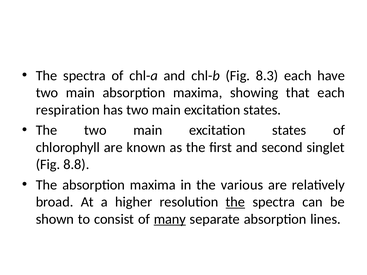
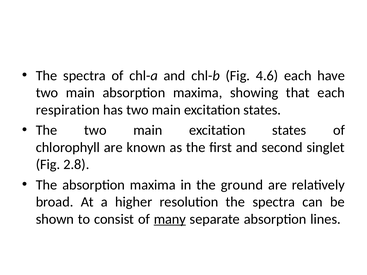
8.3: 8.3 -> 4.6
8.8: 8.8 -> 2.8
various: various -> ground
the at (235, 202) underline: present -> none
